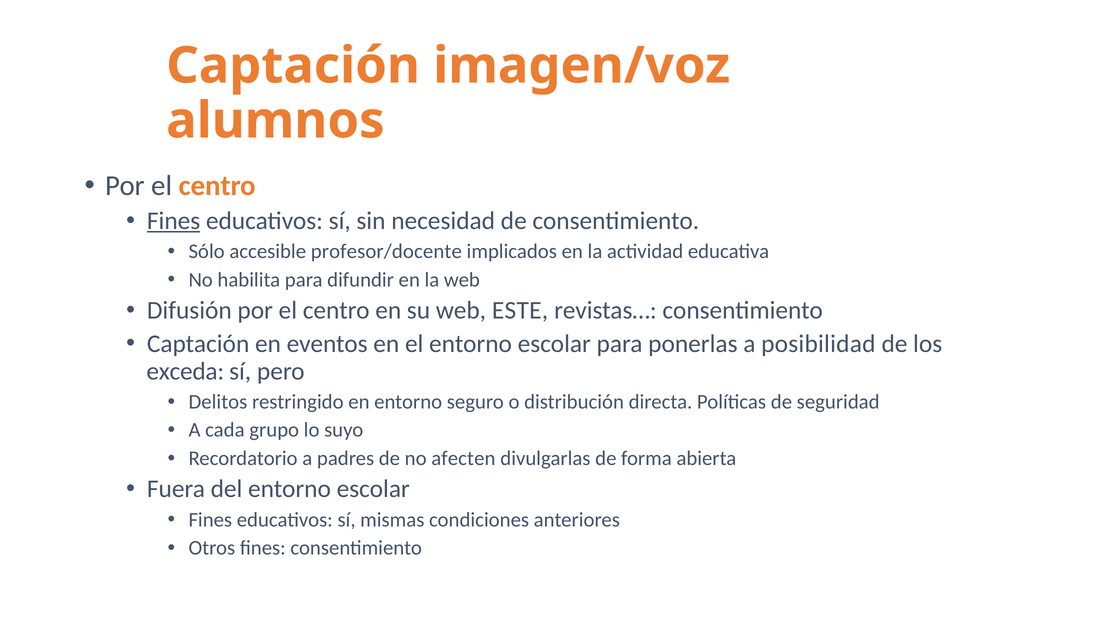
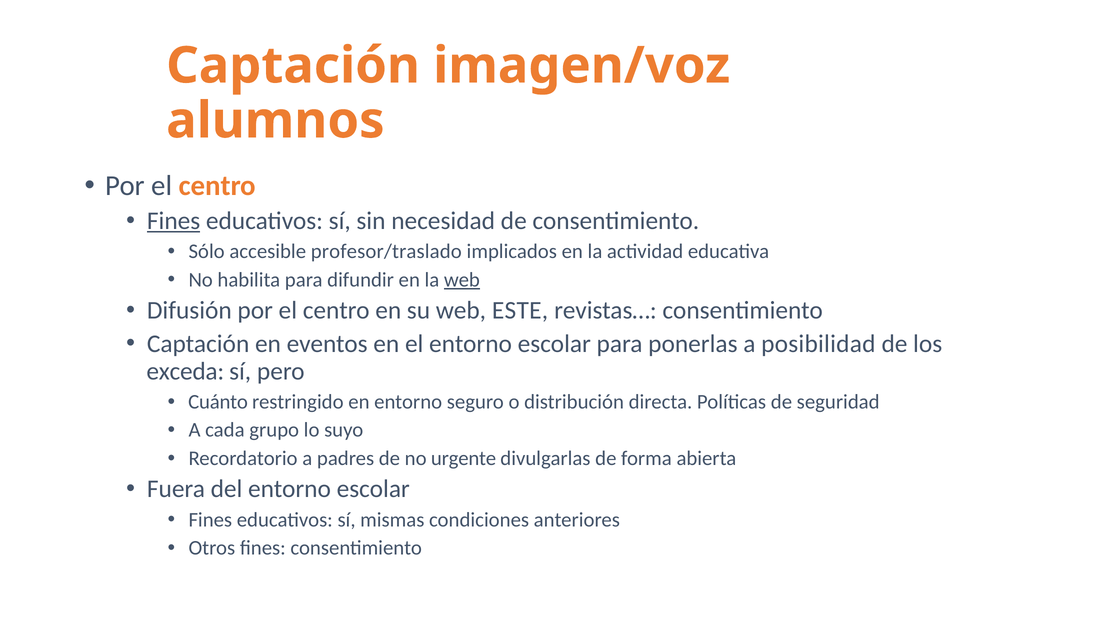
profesor/docente: profesor/docente -> profesor/traslado
web at (462, 280) underline: none -> present
Delitos: Delitos -> Cuánto
afecten: afecten -> urgente
